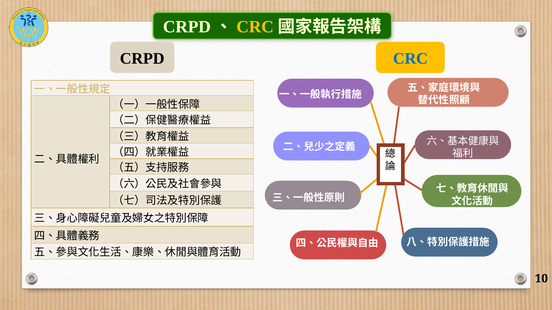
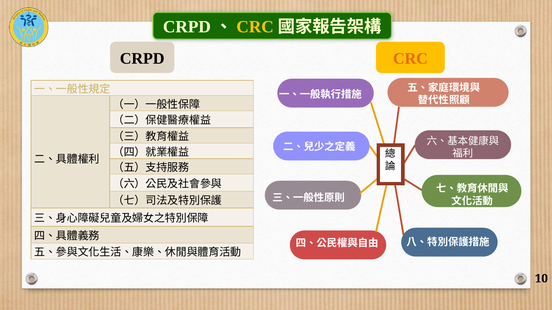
CRC at (410, 59) colour: blue -> orange
